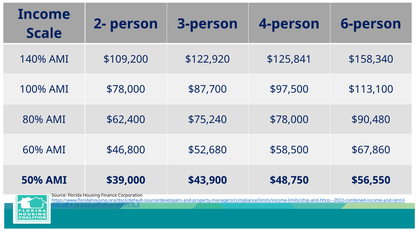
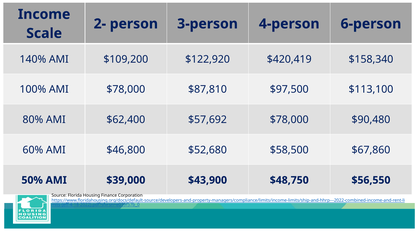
$125,841: $125,841 -> $420,419
$87,700: $87,700 -> $87,810
$75,240: $75,240 -> $57,692
